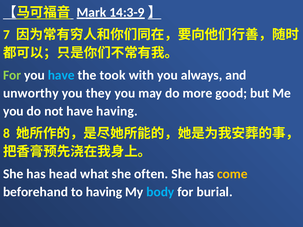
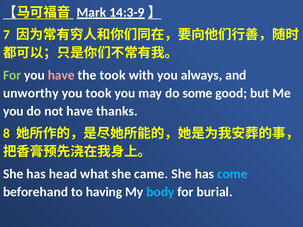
have at (61, 75) colour: light blue -> pink
you they: they -> took
more: more -> some
have having: having -> thanks
often: often -> came
come colour: yellow -> light blue
